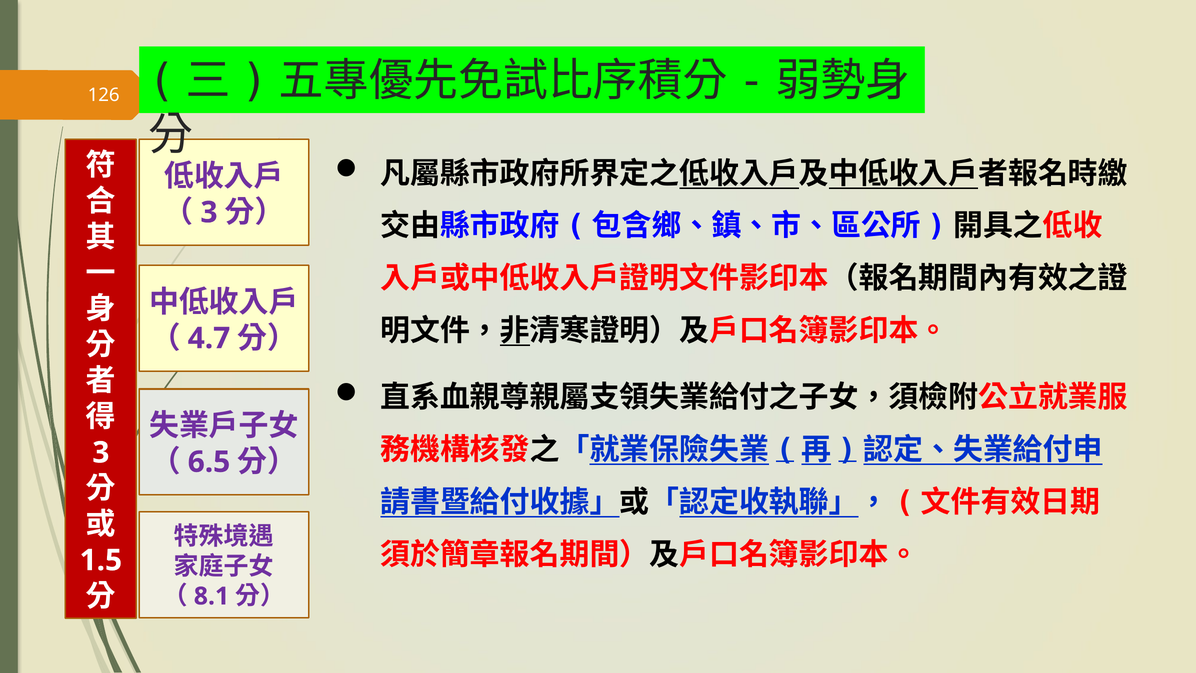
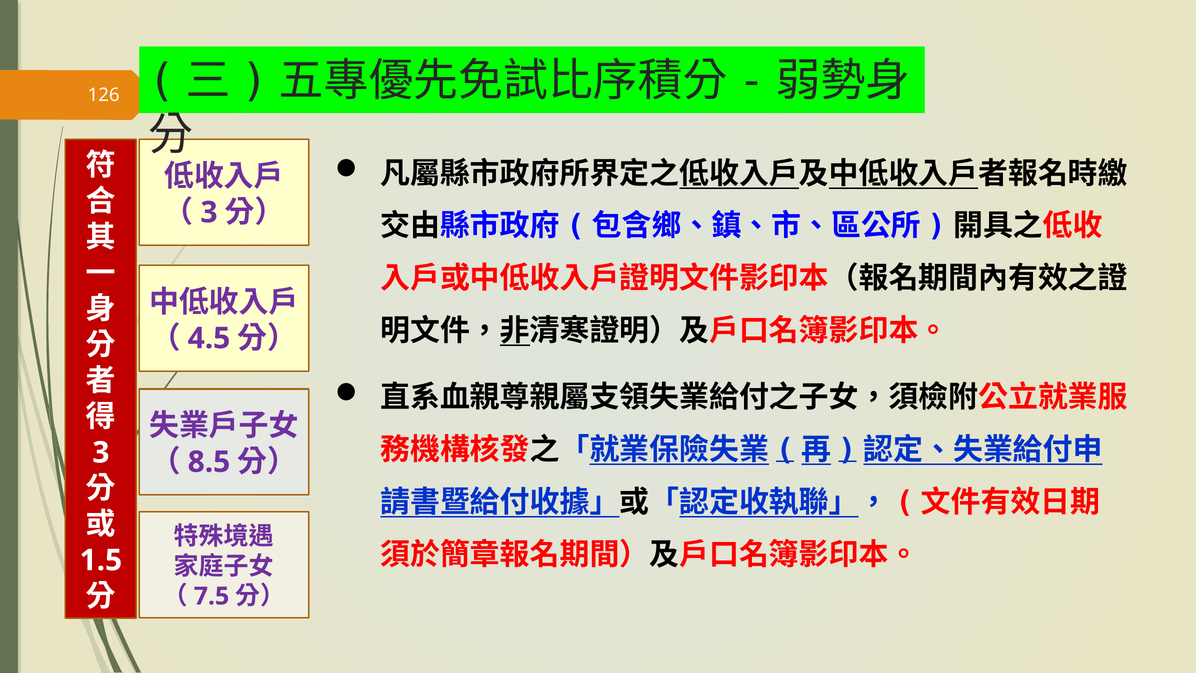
4.7: 4.7 -> 4.5
6.5: 6.5 -> 8.5
8.1: 8.1 -> 7.5
